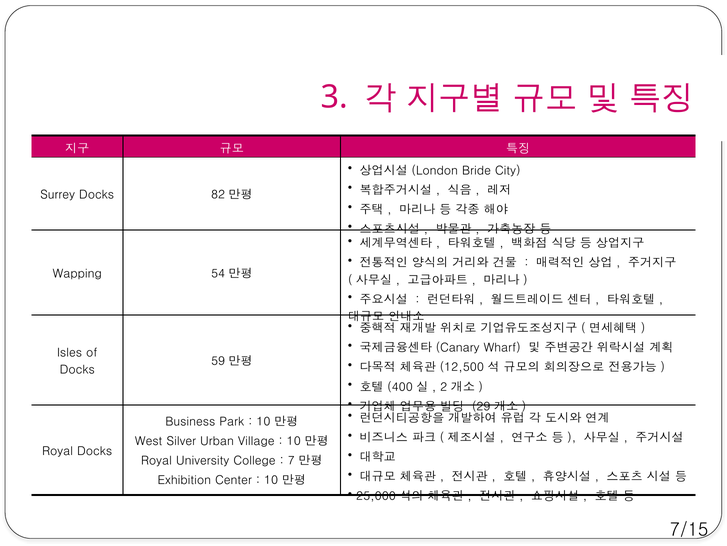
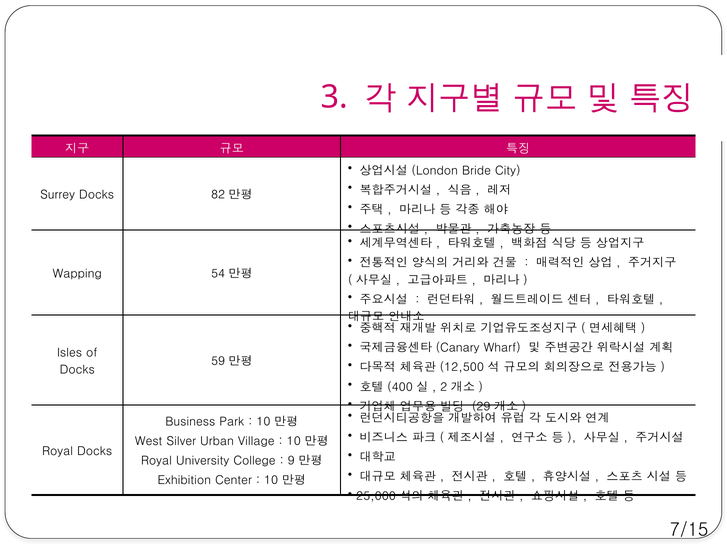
7: 7 -> 9
